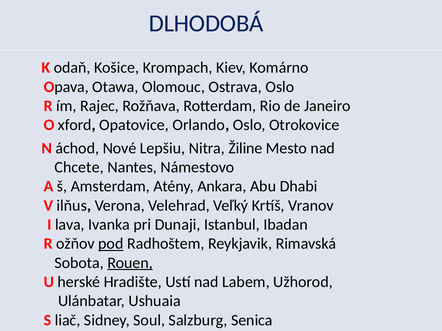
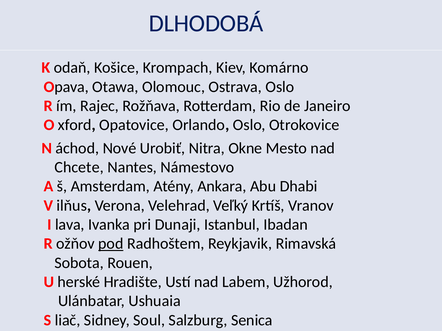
Lepšiu: Lepšiu -> Urobiť
Žiline: Žiline -> Okne
Rouen underline: present -> none
